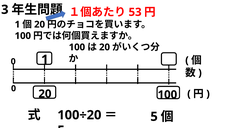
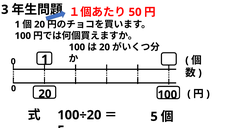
53: 53 -> 50
